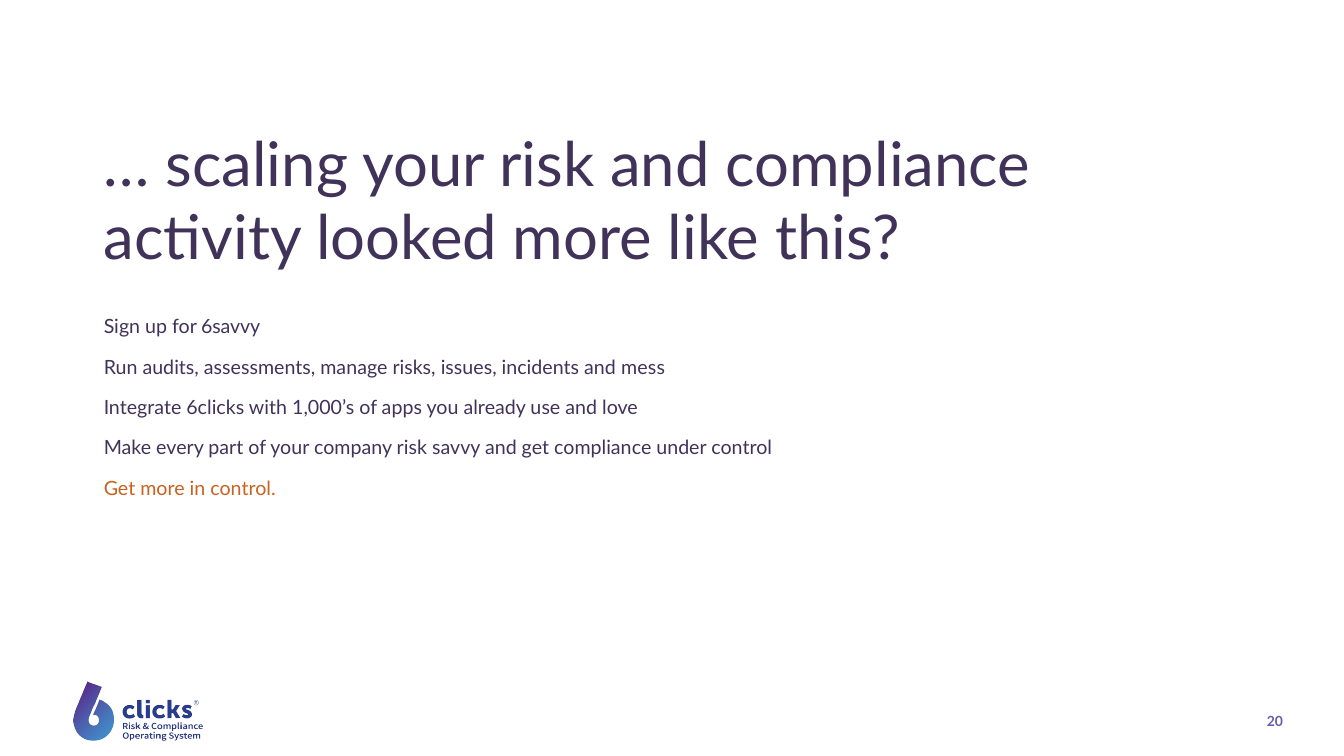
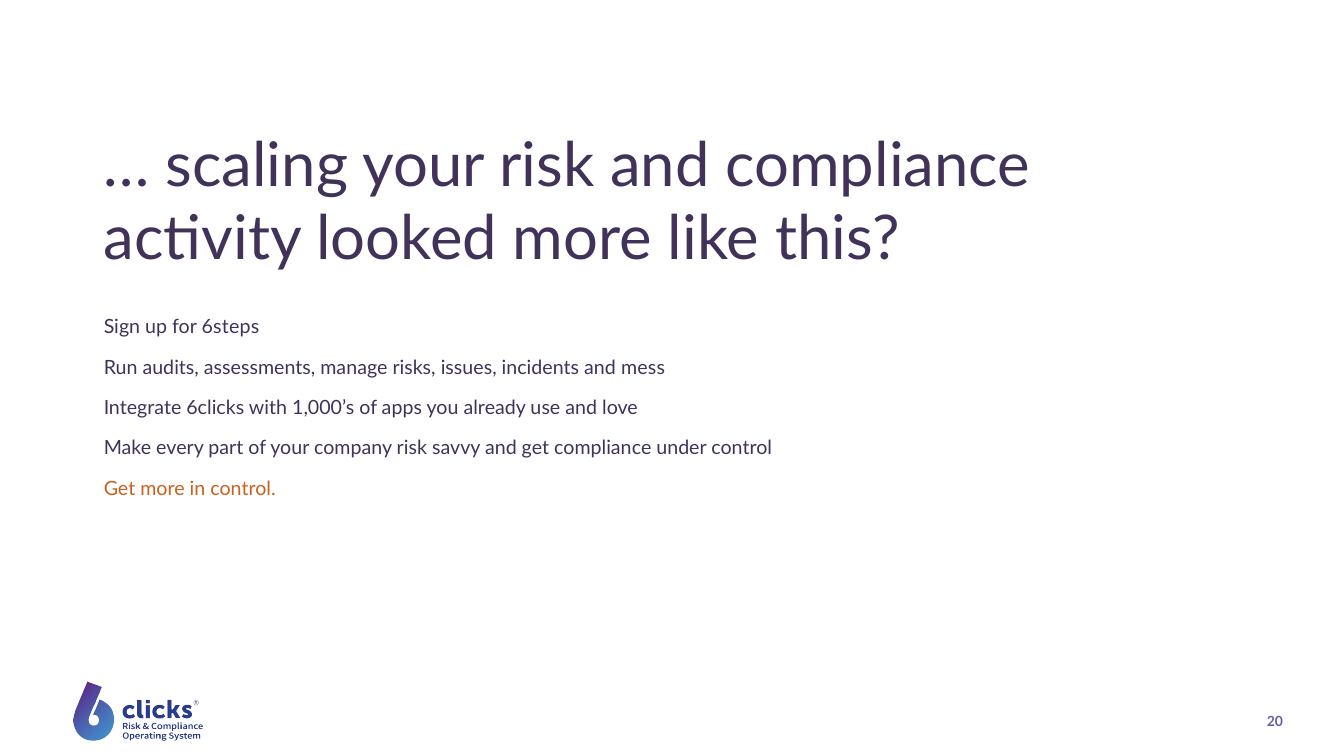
6savvy: 6savvy -> 6steps
